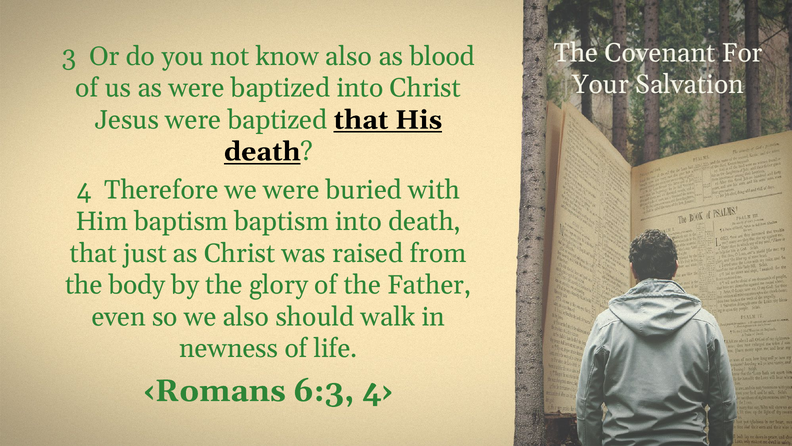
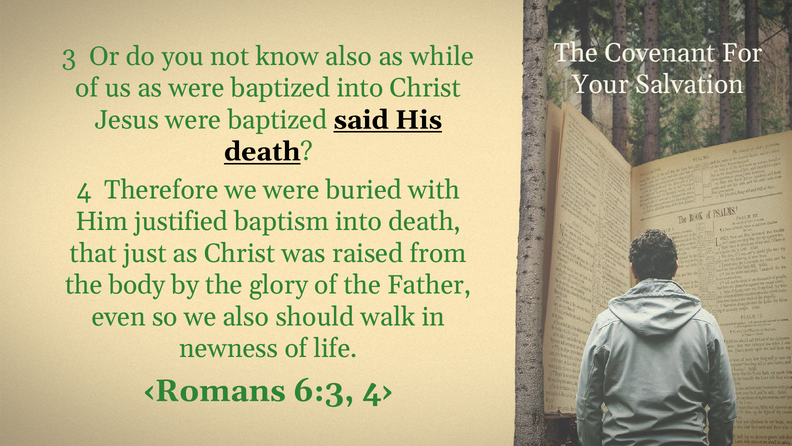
blood: blood -> while
baptized that: that -> said
Him baptism: baptism -> justified
